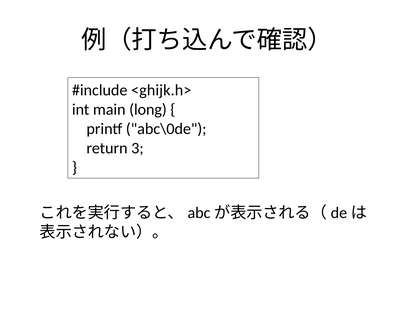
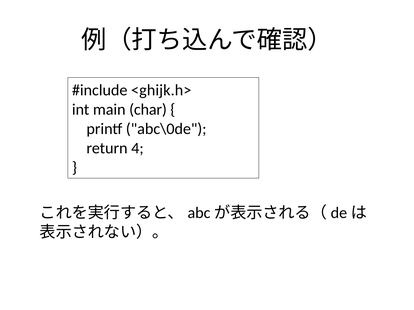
long: long -> char
3: 3 -> 4
